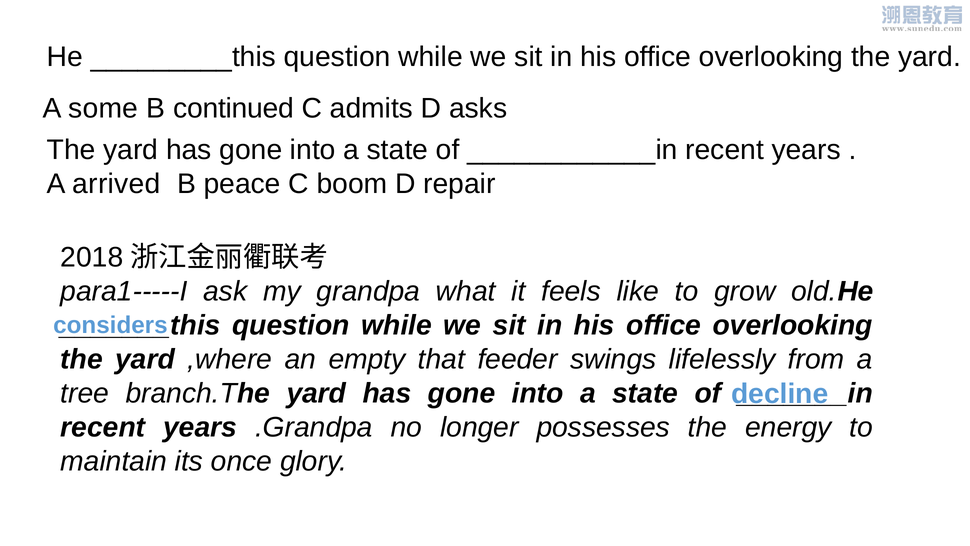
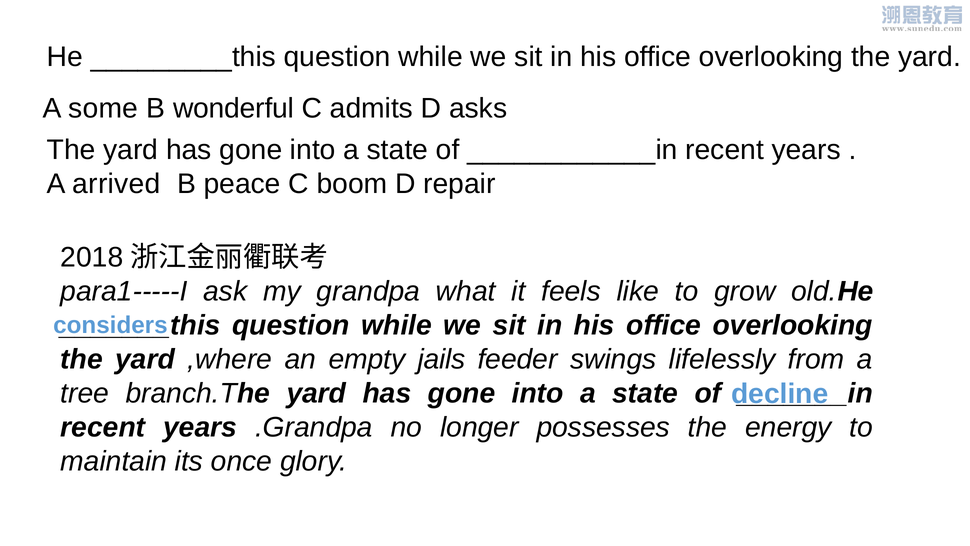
continued: continued -> wonderful
that: that -> jails
